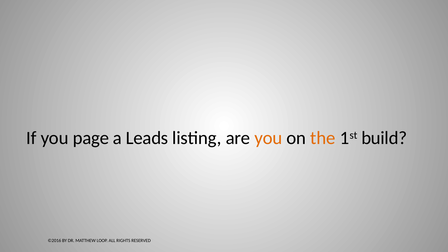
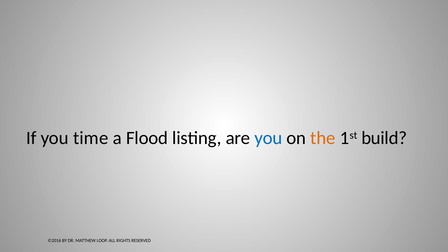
page: page -> time
Leads: Leads -> Flood
you at (268, 138) colour: orange -> blue
